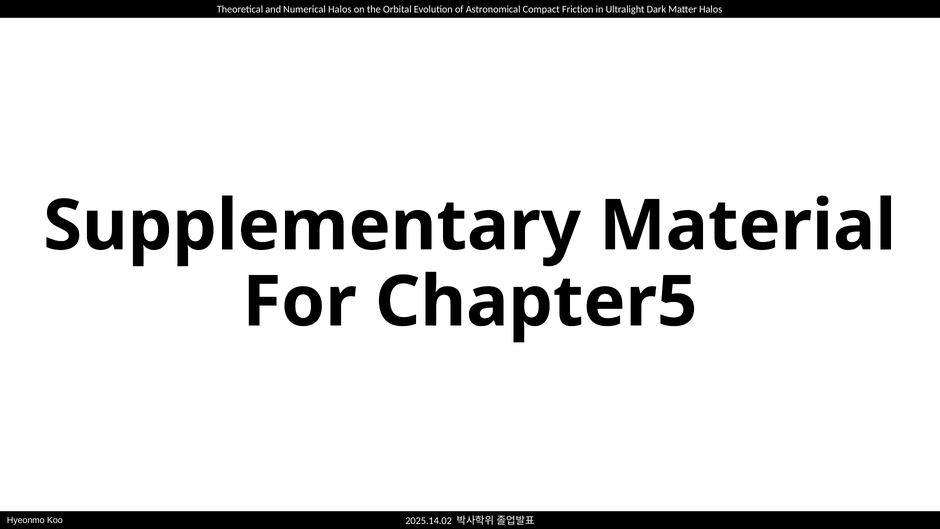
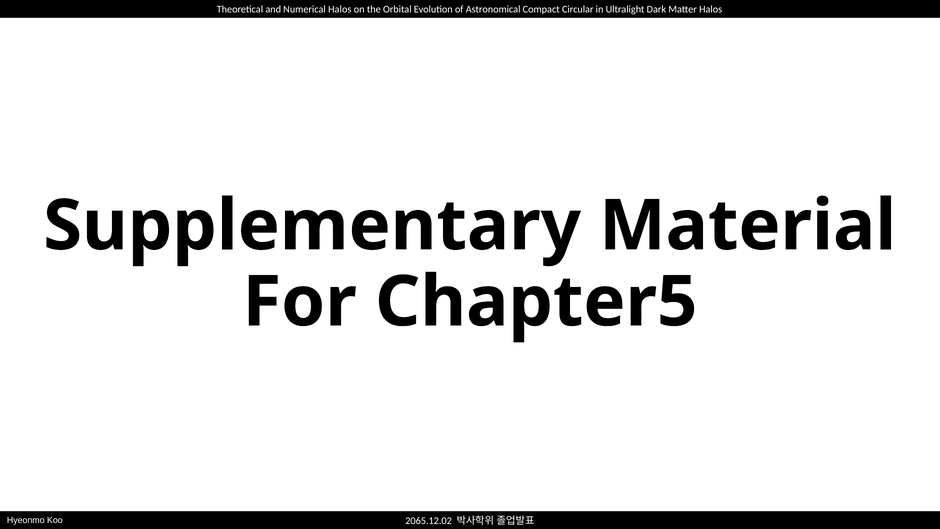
Friction: Friction -> Circular
2025.14.02: 2025.14.02 -> 2065.12.02
